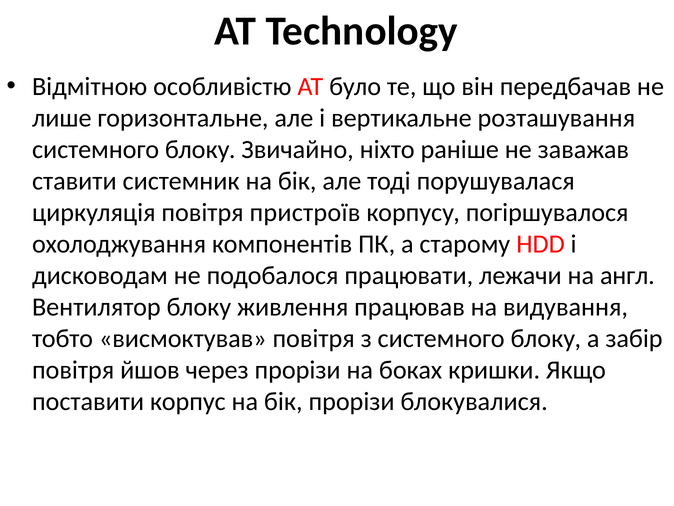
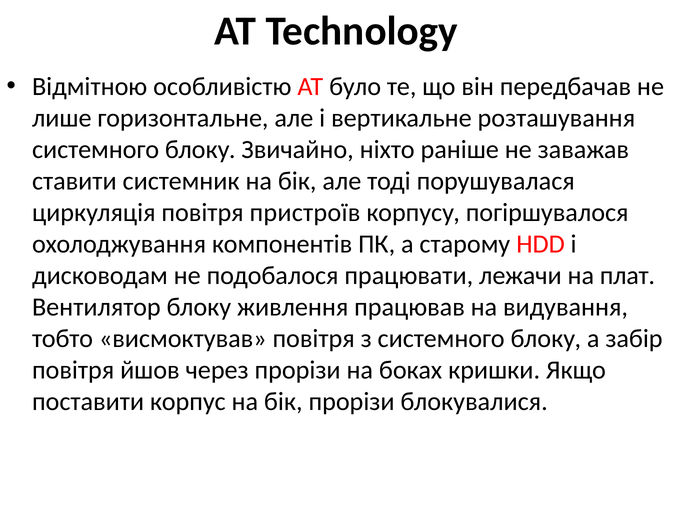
англ: англ -> плат
